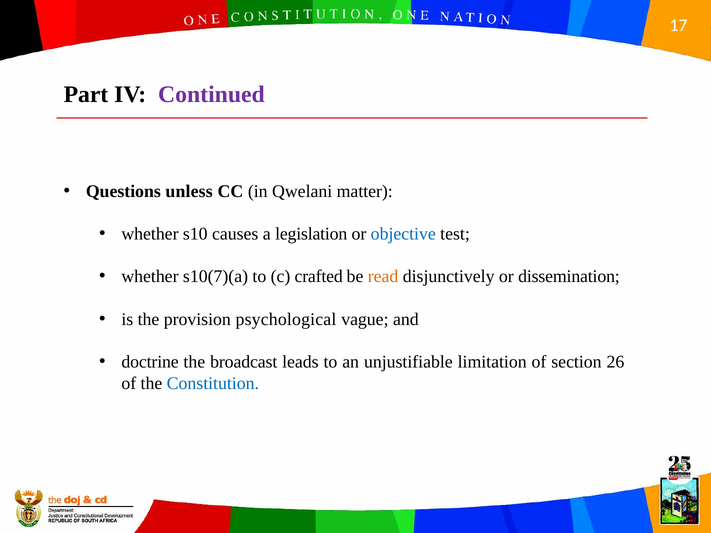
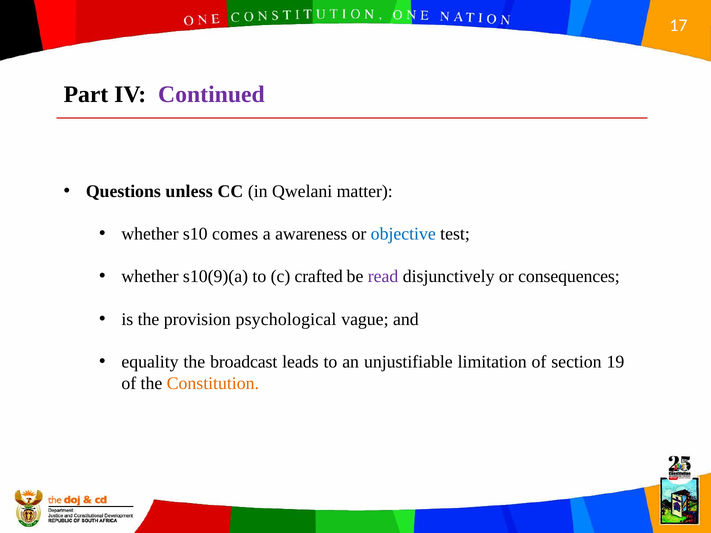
causes: causes -> comes
legislation: legislation -> awareness
s10(7)(a: s10(7)(a -> s10(9)(a
read colour: orange -> purple
dissemination: dissemination -> consequences
doctrine: doctrine -> equality
26: 26 -> 19
Constitution colour: blue -> orange
